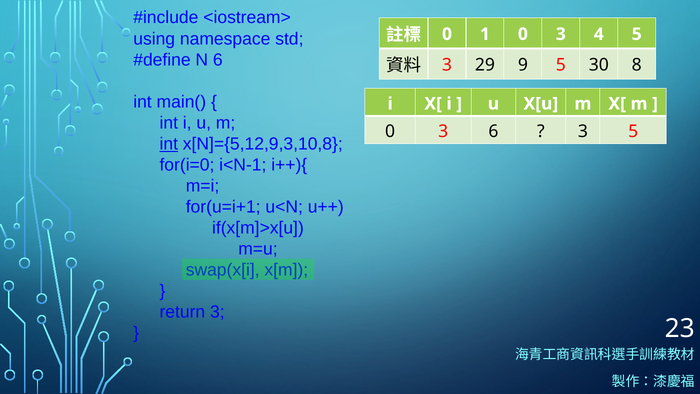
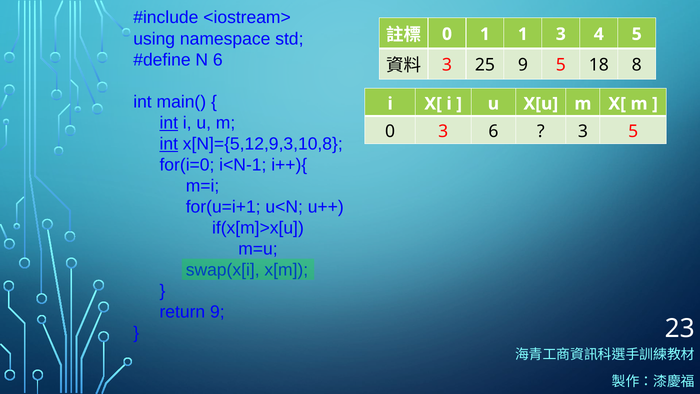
1 0: 0 -> 1
29: 29 -> 25
30: 30 -> 18
int at (169, 123) underline: none -> present
return 3: 3 -> 9
